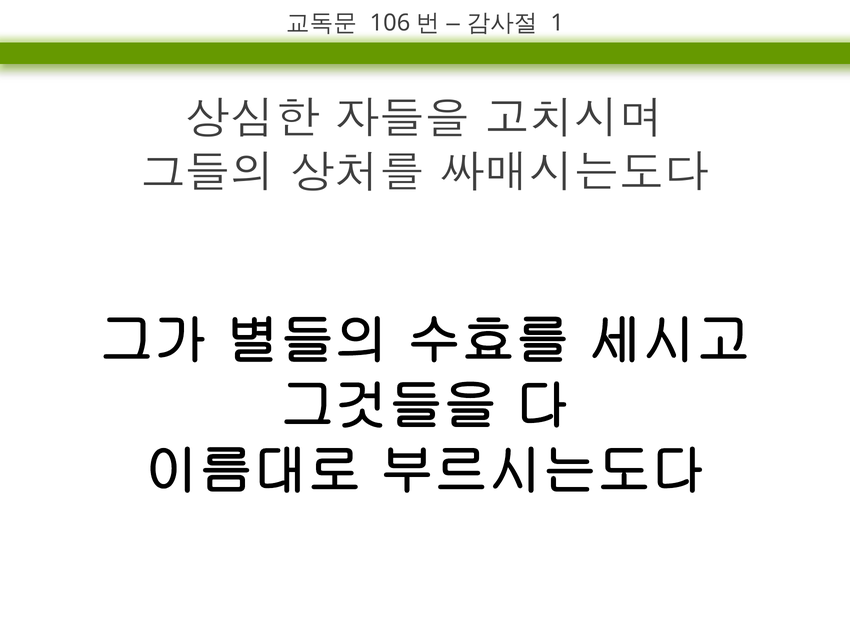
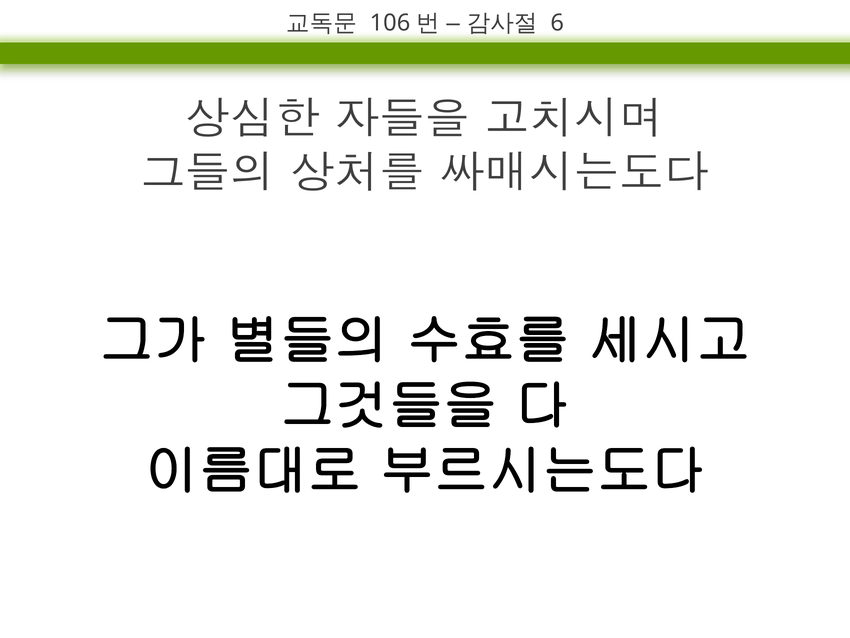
1: 1 -> 6
